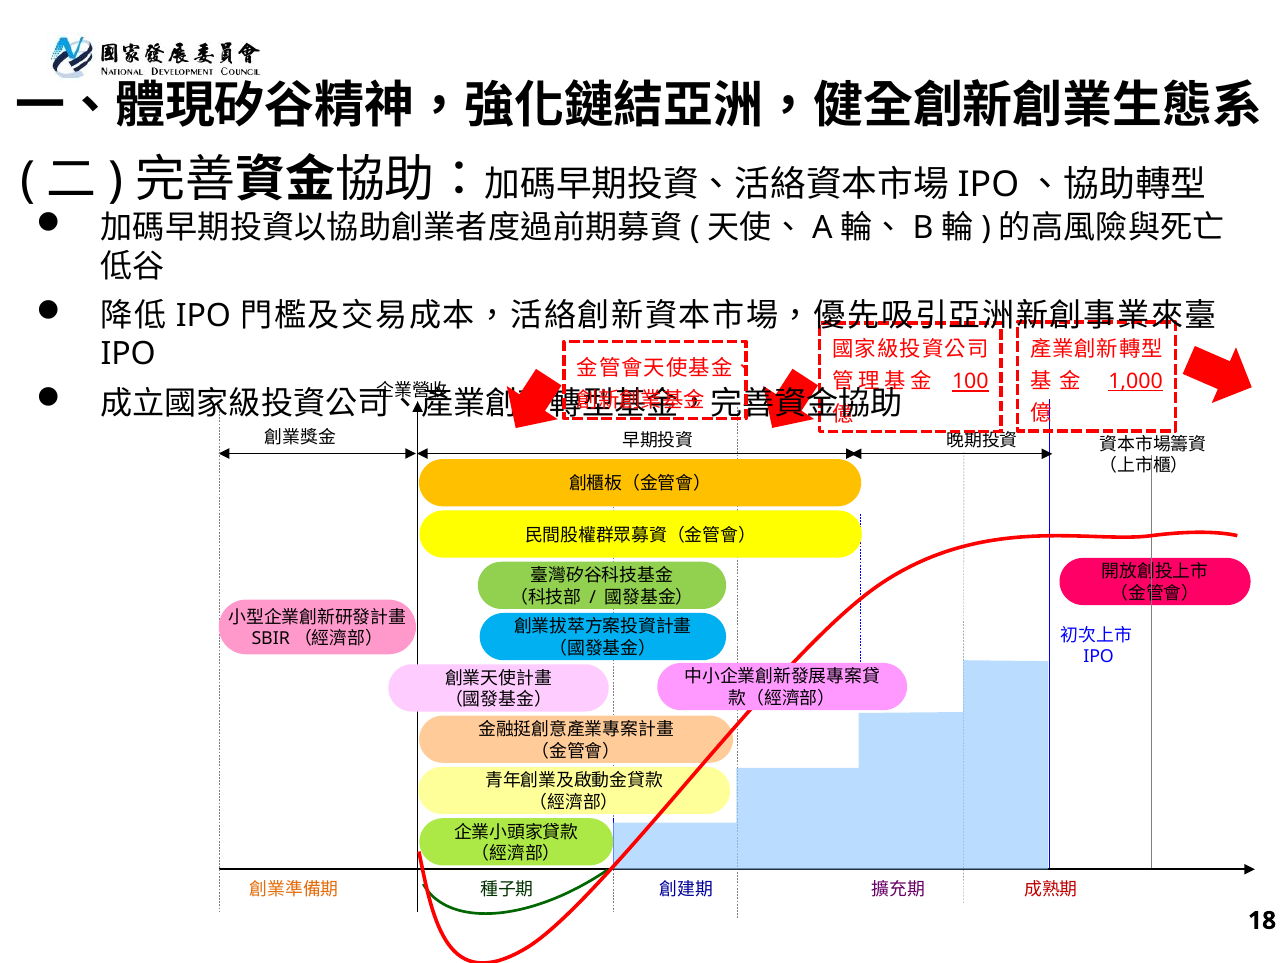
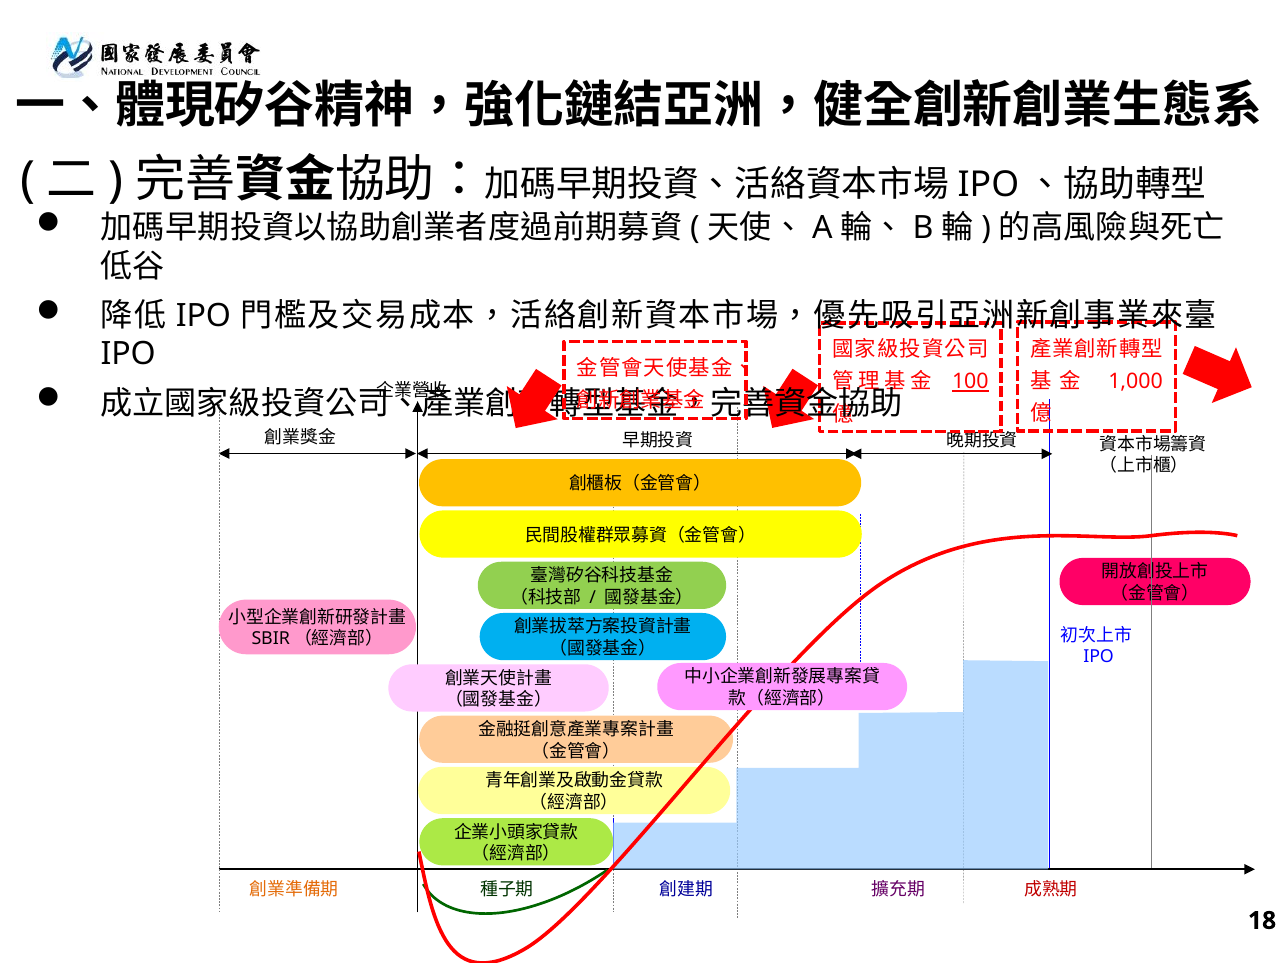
1,000 underline: present -> none
